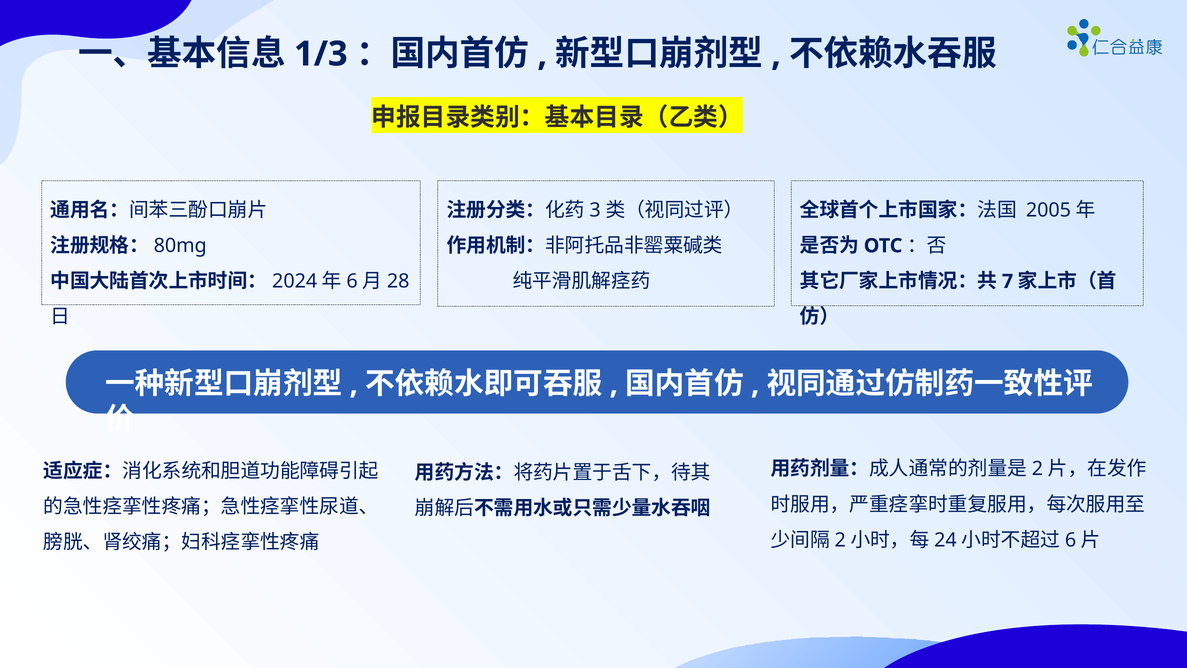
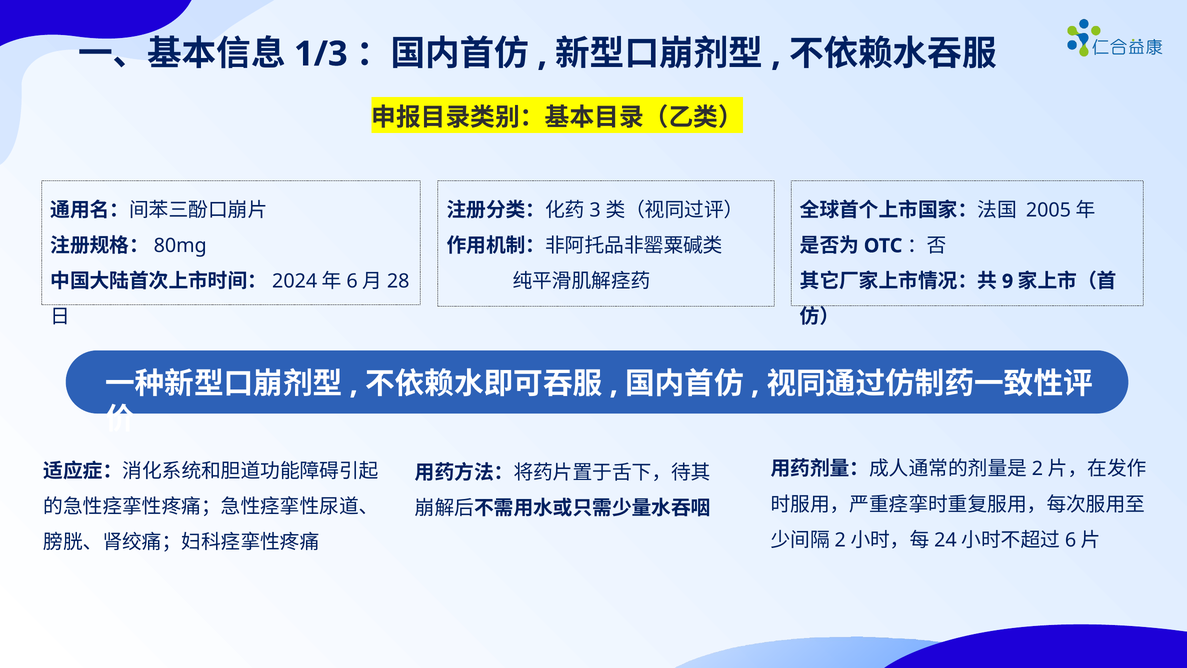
7: 7 -> 9
